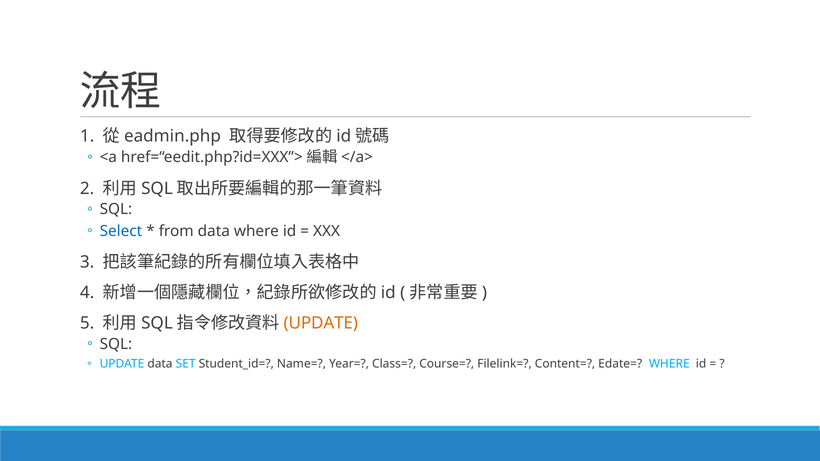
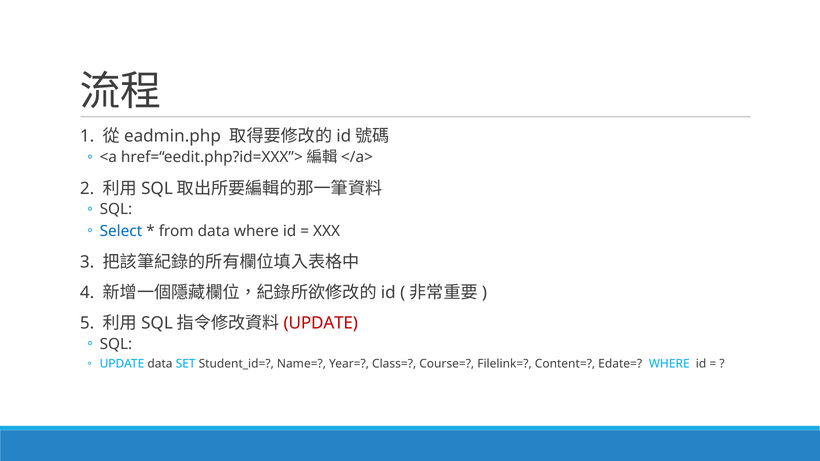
UPDATE at (321, 323) colour: orange -> red
